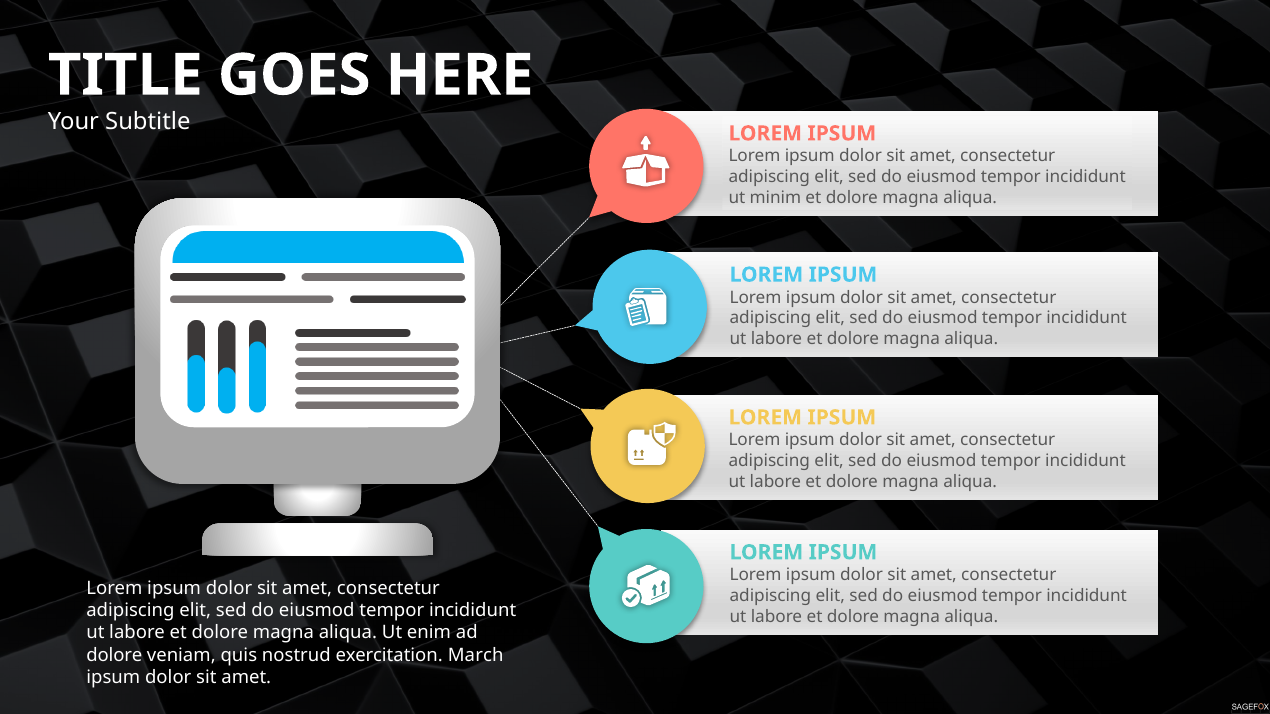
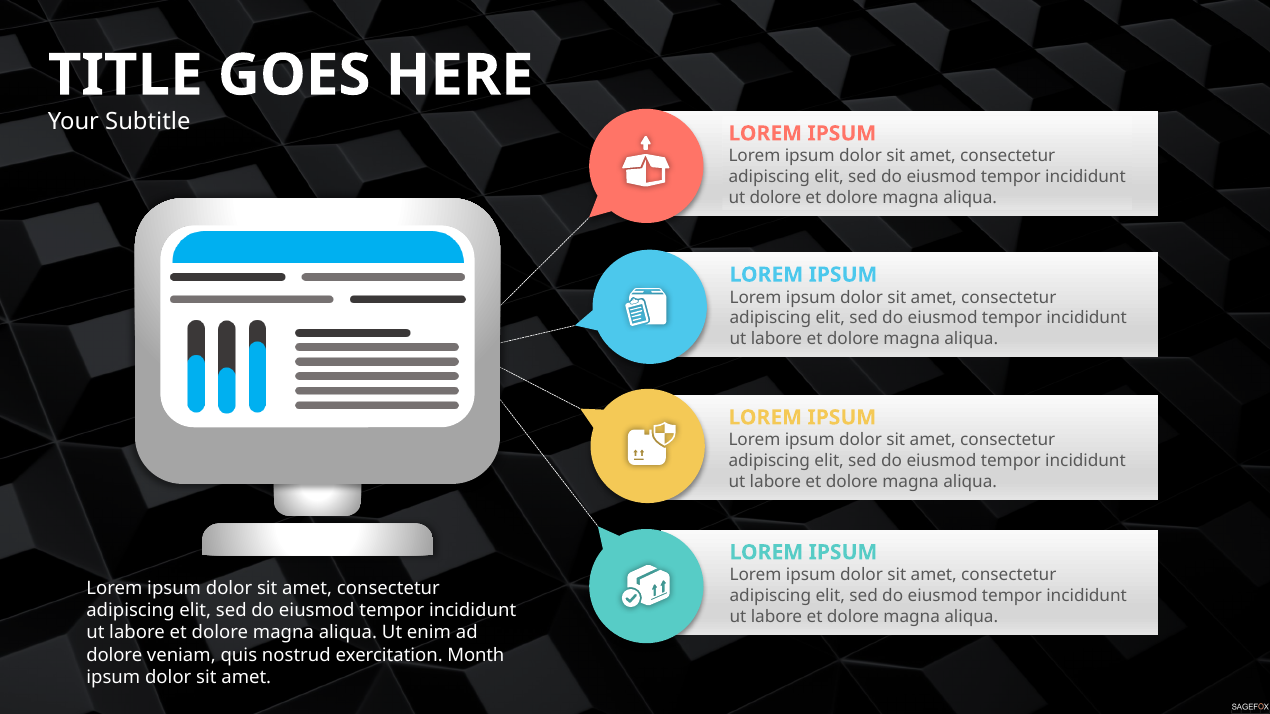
ut minim: minim -> dolore
March: March -> Month
